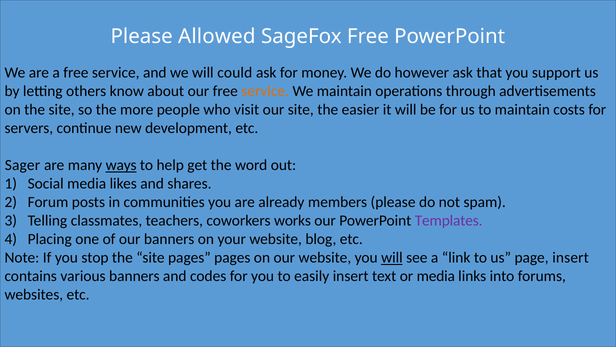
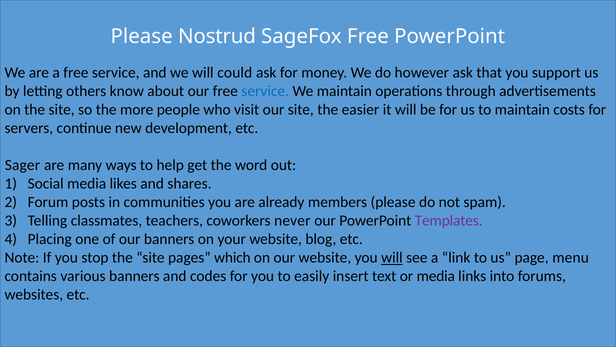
Allowed: Allowed -> Nostrud
service at (265, 91) colour: orange -> blue
ways underline: present -> none
works: works -> never
pages pages: pages -> which
page insert: insert -> menu
